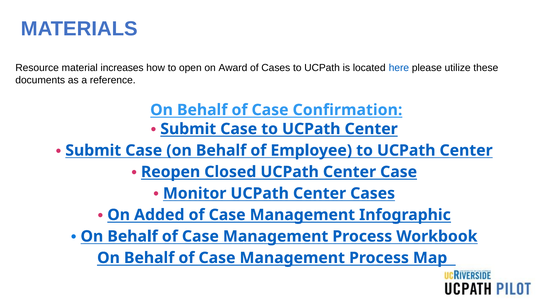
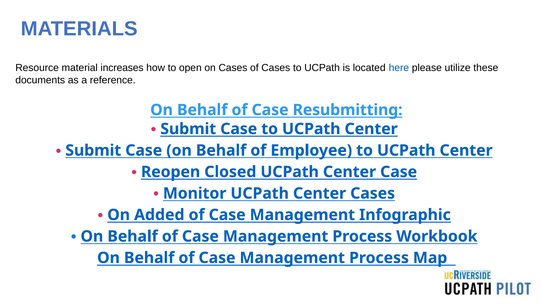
on Award: Award -> Cases
Confirmation: Confirmation -> Resubmitting
